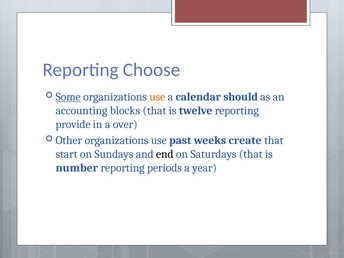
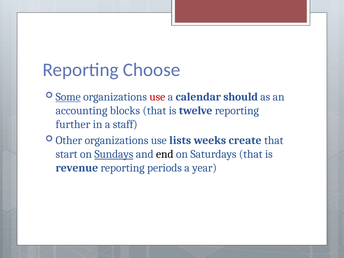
use at (157, 97) colour: orange -> red
provide: provide -> further
over: over -> staff
past: past -> lists
Sundays underline: none -> present
number: number -> revenue
